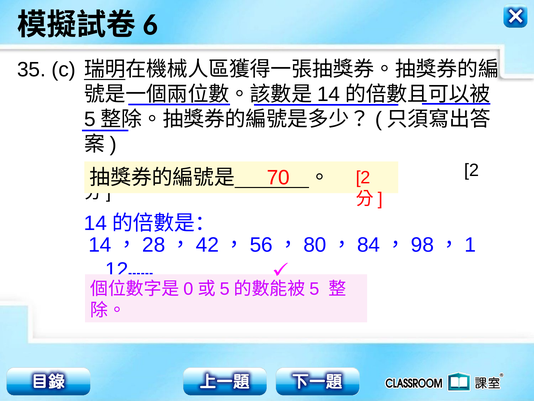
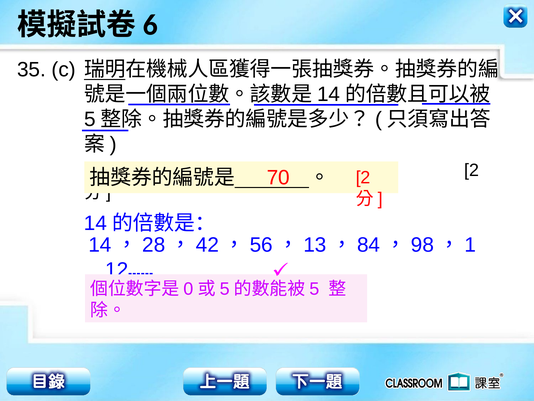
80: 80 -> 13
